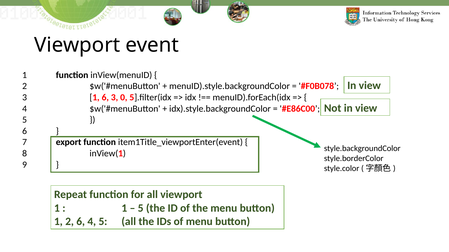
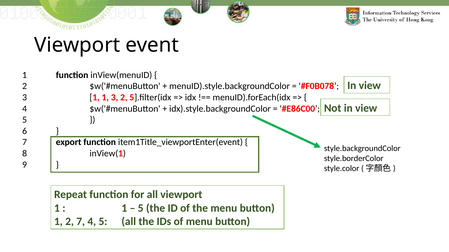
1 6: 6 -> 1
3 0: 0 -> 2
2 6: 6 -> 7
